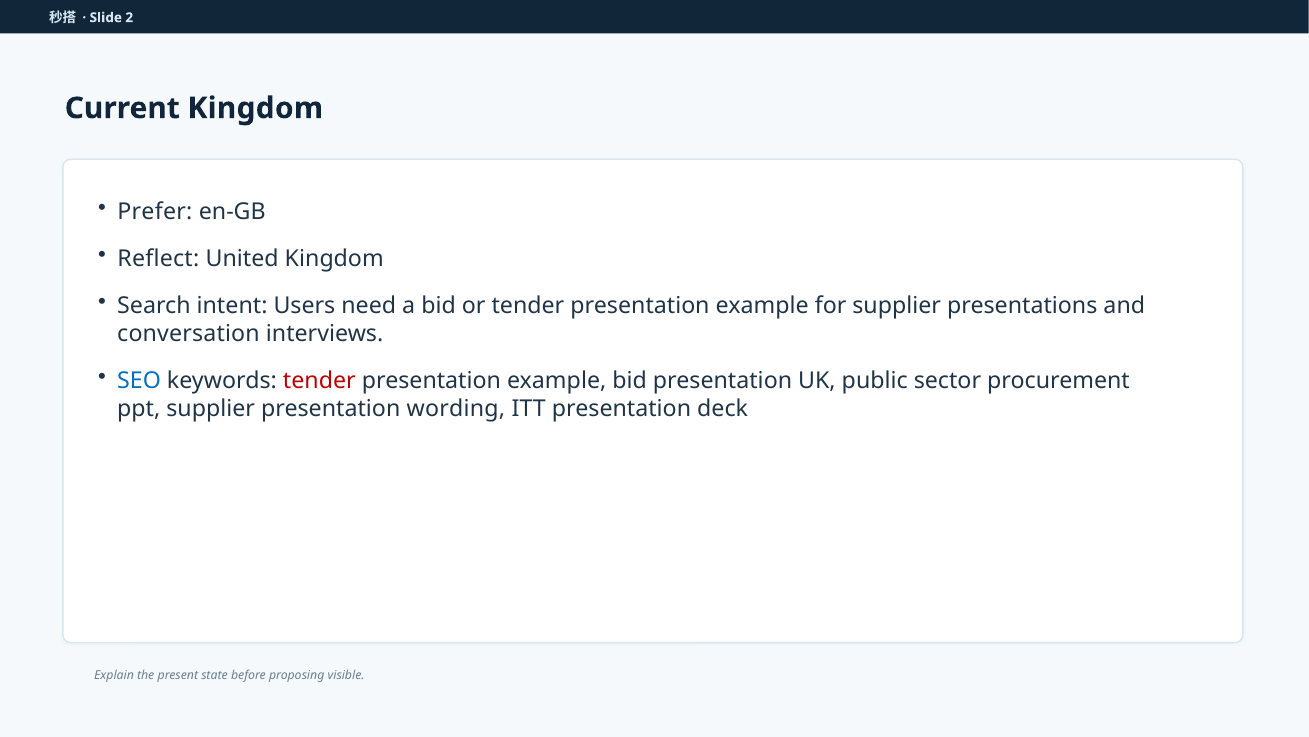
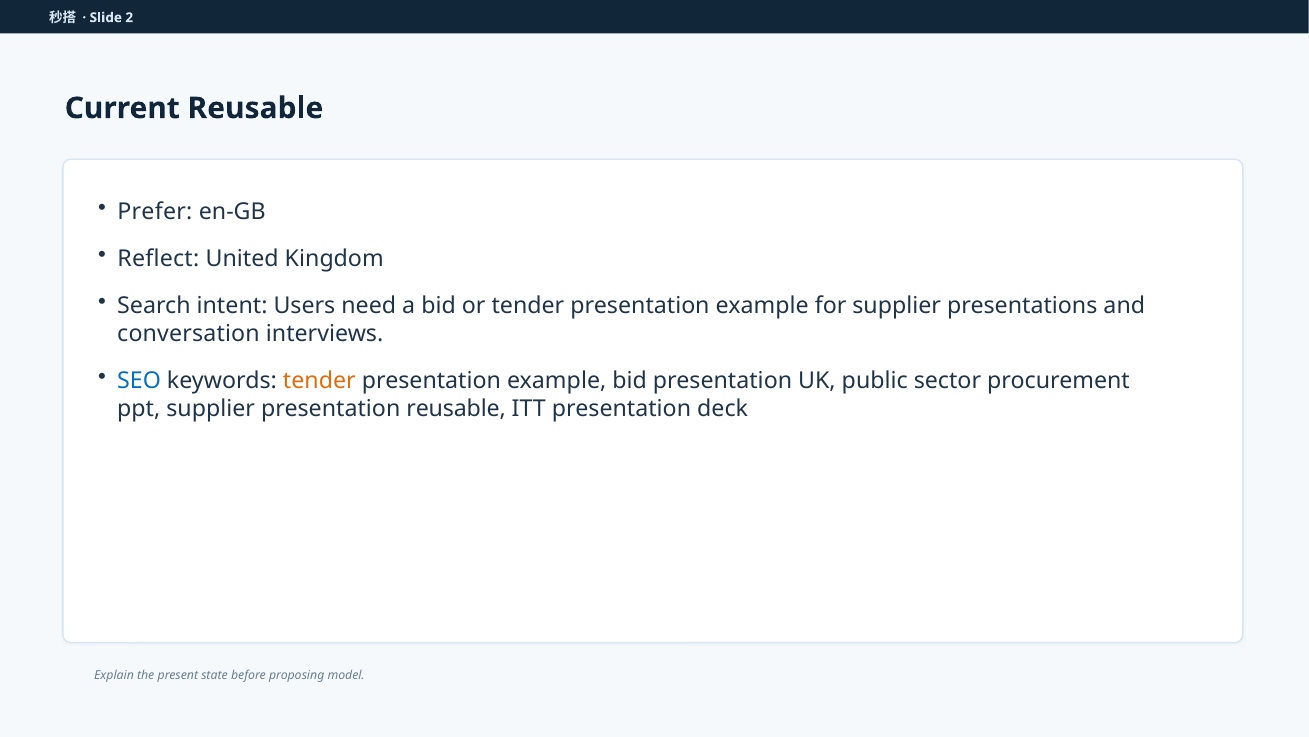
Current Kingdom: Kingdom -> Reusable
tender at (319, 380) colour: red -> orange
presentation wording: wording -> reusable
visible: visible -> model
